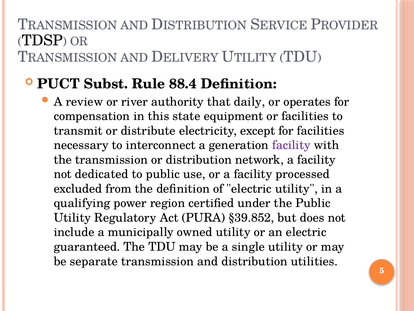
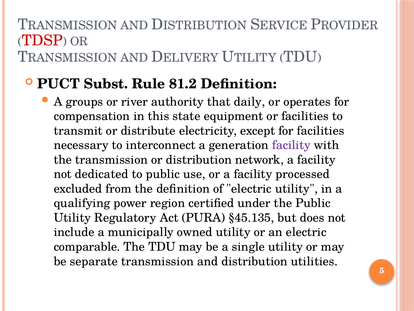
TDSP colour: black -> red
88.4: 88.4 -> 81.2
review: review -> groups
§39.852: §39.852 -> §45.135
guaranteed: guaranteed -> comparable
